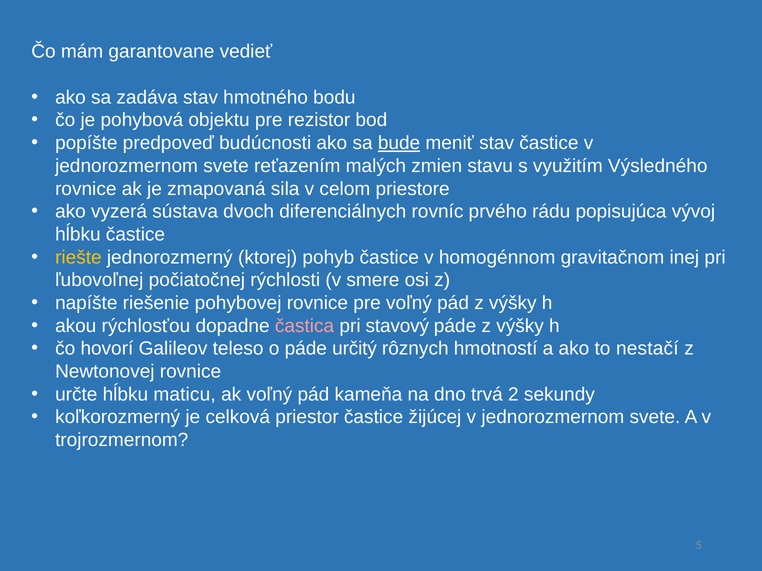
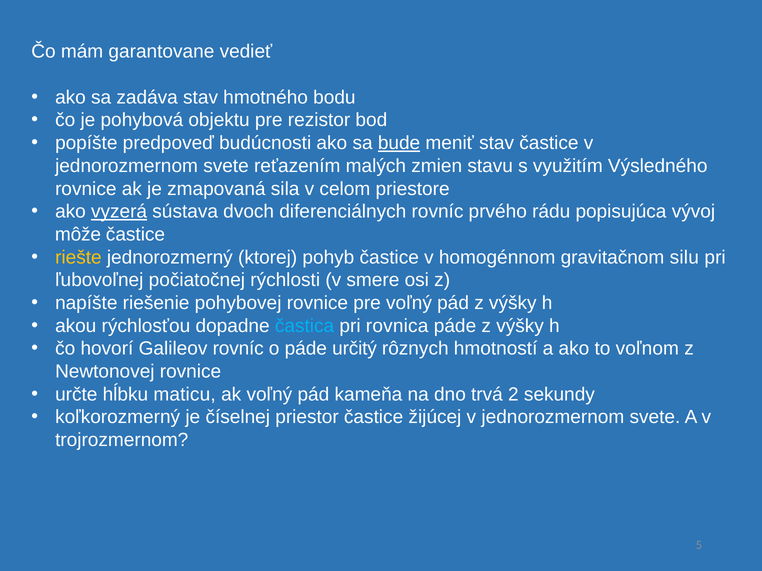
vyzerá underline: none -> present
hĺbku at (78, 235): hĺbku -> môže
inej: inej -> silu
častica colour: pink -> light blue
stavový: stavový -> rovnica
Galileov teleso: teleso -> rovníc
nestačí: nestačí -> voľnom
celková: celková -> číselnej
